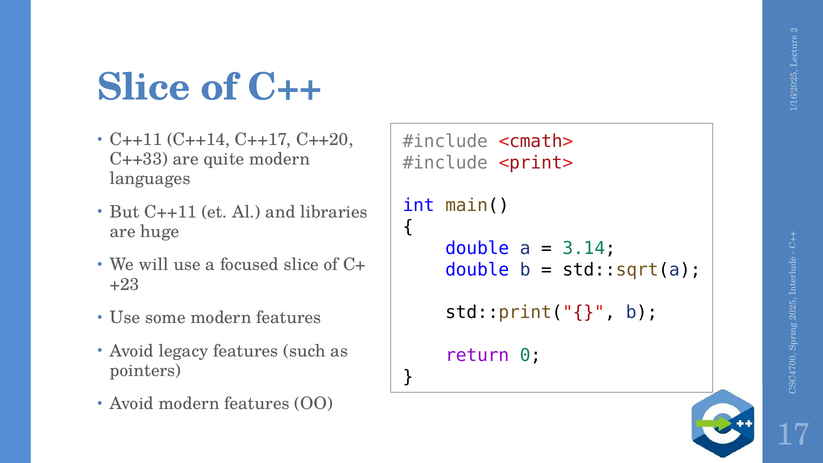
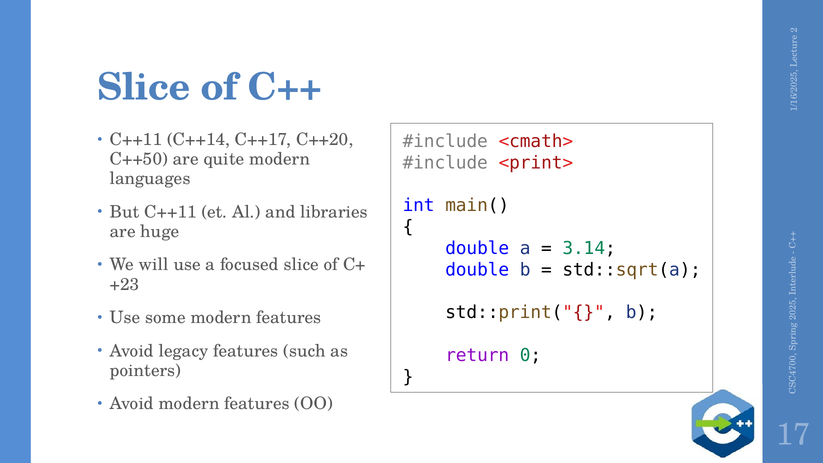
C++33: C++33 -> C++50
